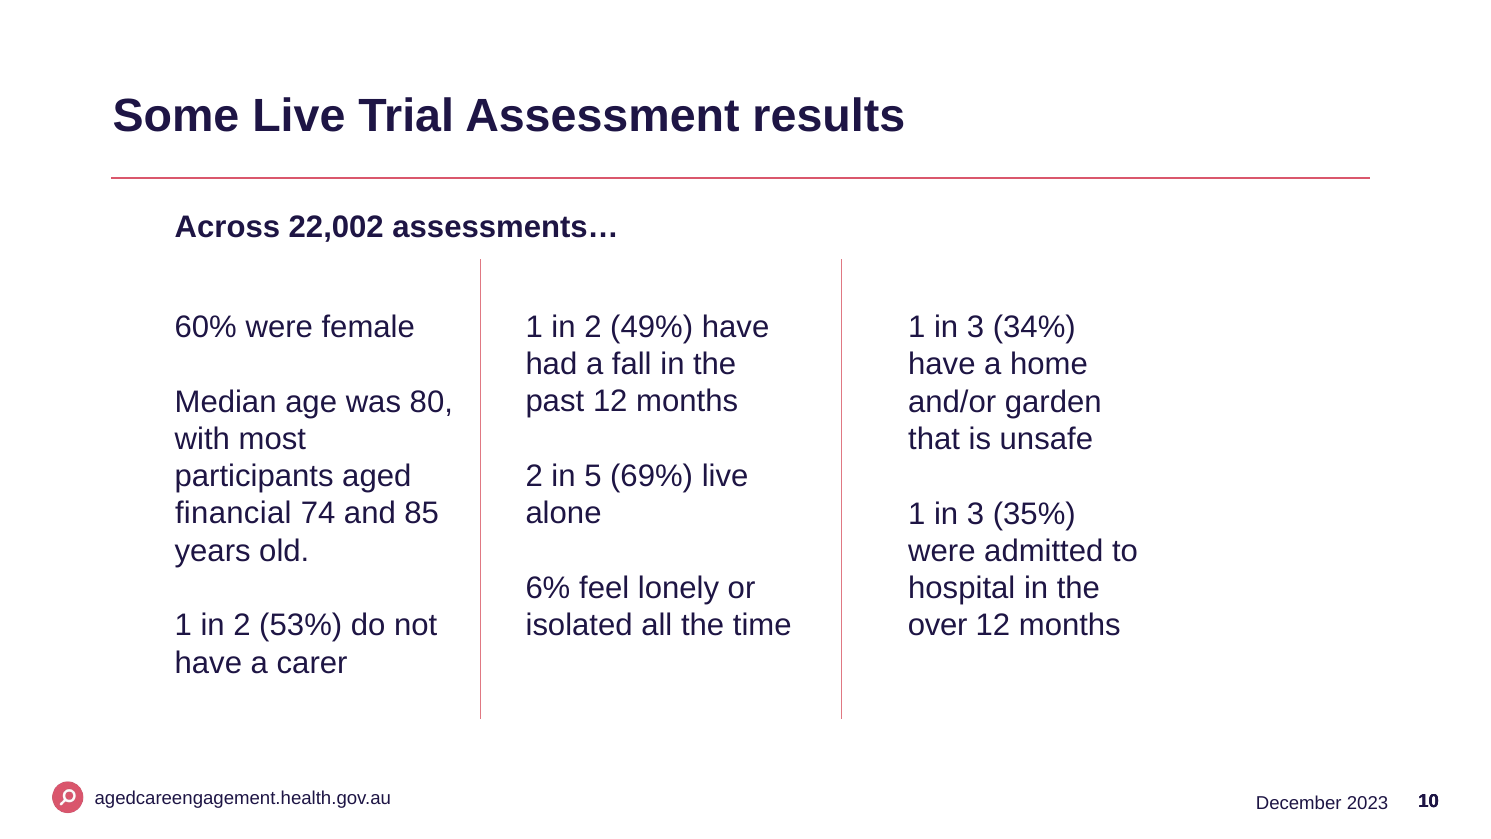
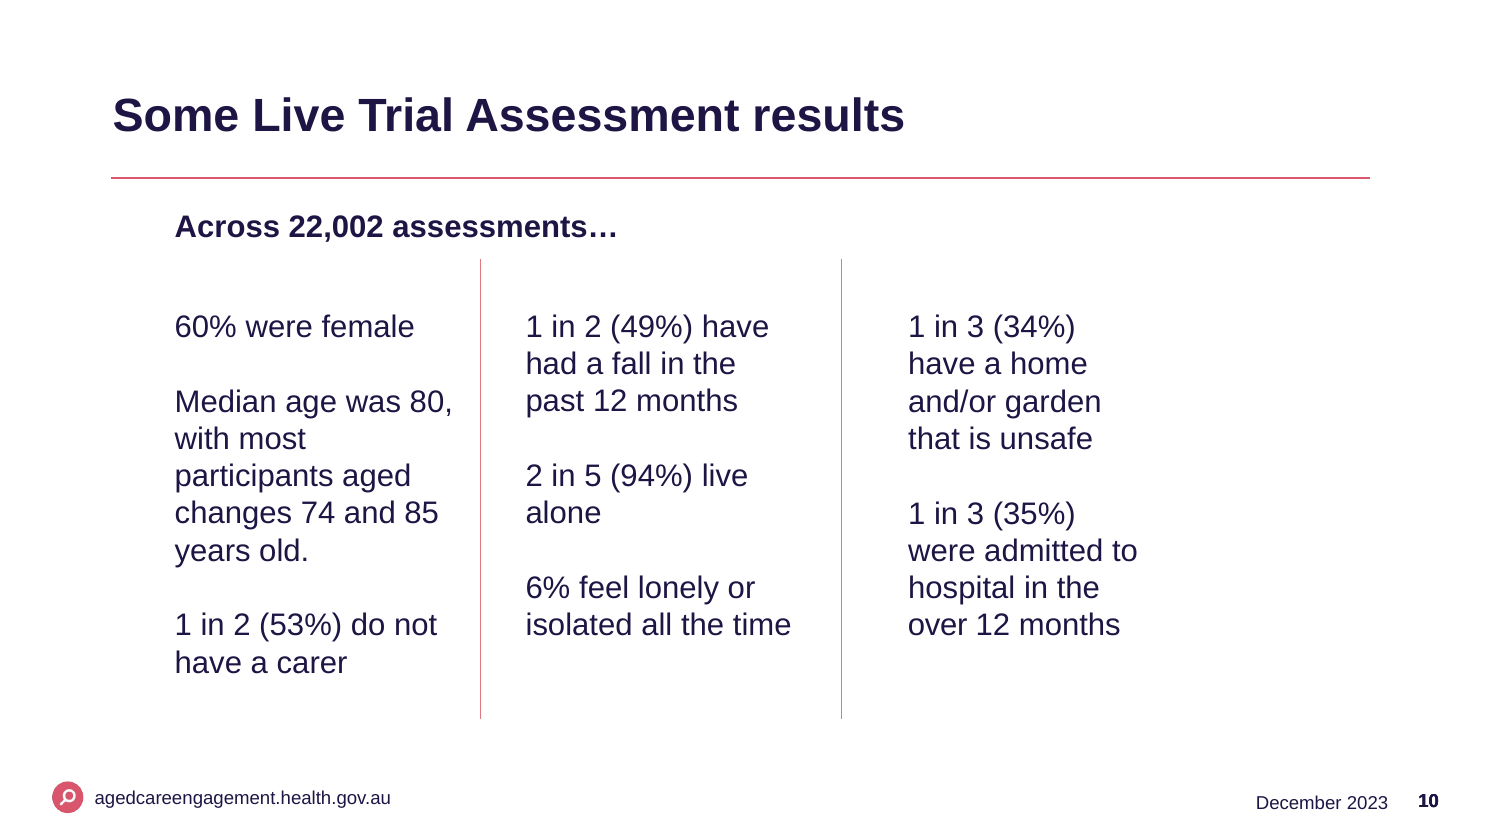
69%: 69% -> 94%
financial: financial -> changes
